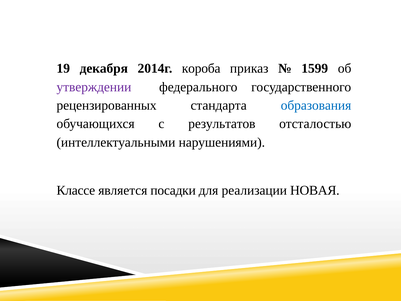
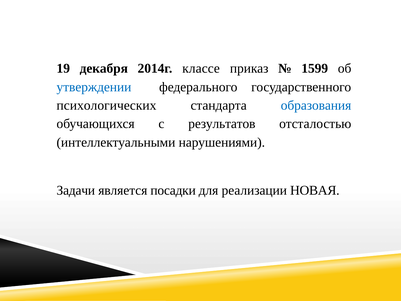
короба: короба -> классе
утверждении colour: purple -> blue
рецензированных: рецензированных -> психологических
Классе: Классе -> Задачи
